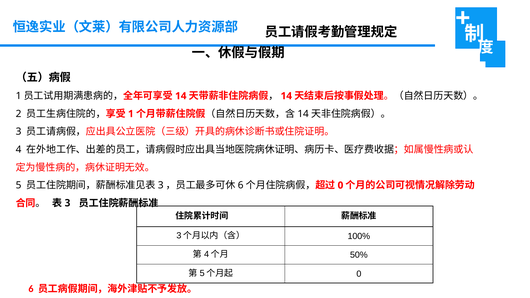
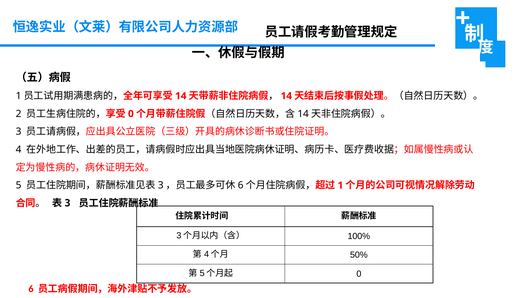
1 at (131, 114): 1 -> 0
0 at (340, 185): 0 -> 1
